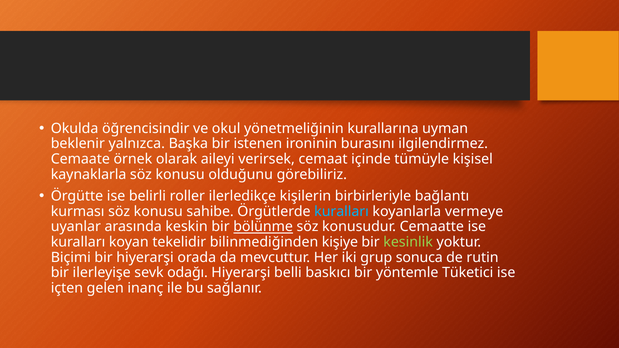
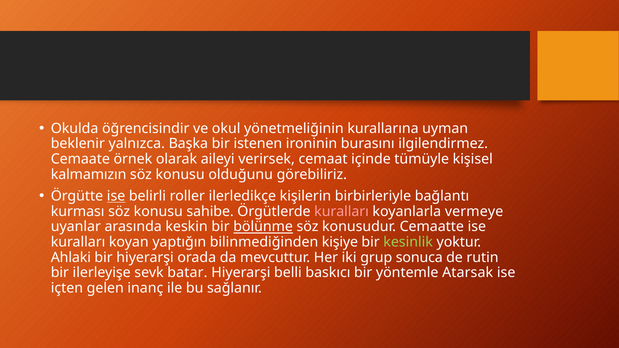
kaynaklarla: kaynaklarla -> kalmamızın
ise at (116, 196) underline: none -> present
kuralları at (342, 212) colour: light blue -> pink
tekelidir: tekelidir -> yaptığın
Biçimi: Biçimi -> Ahlaki
odağı: odağı -> batar
Tüketici: Tüketici -> Atarsak
